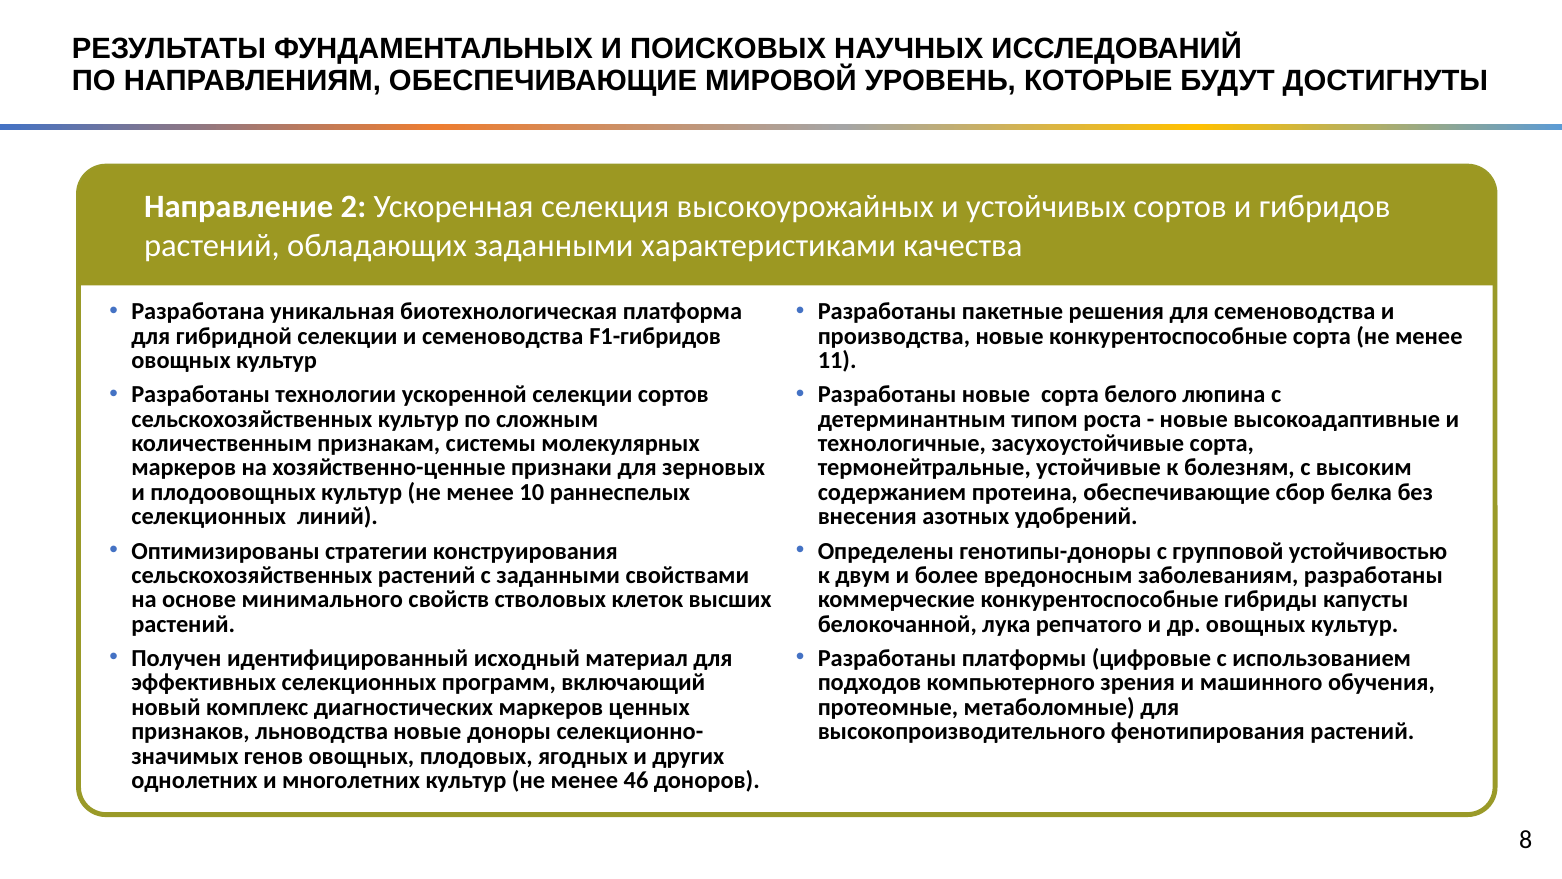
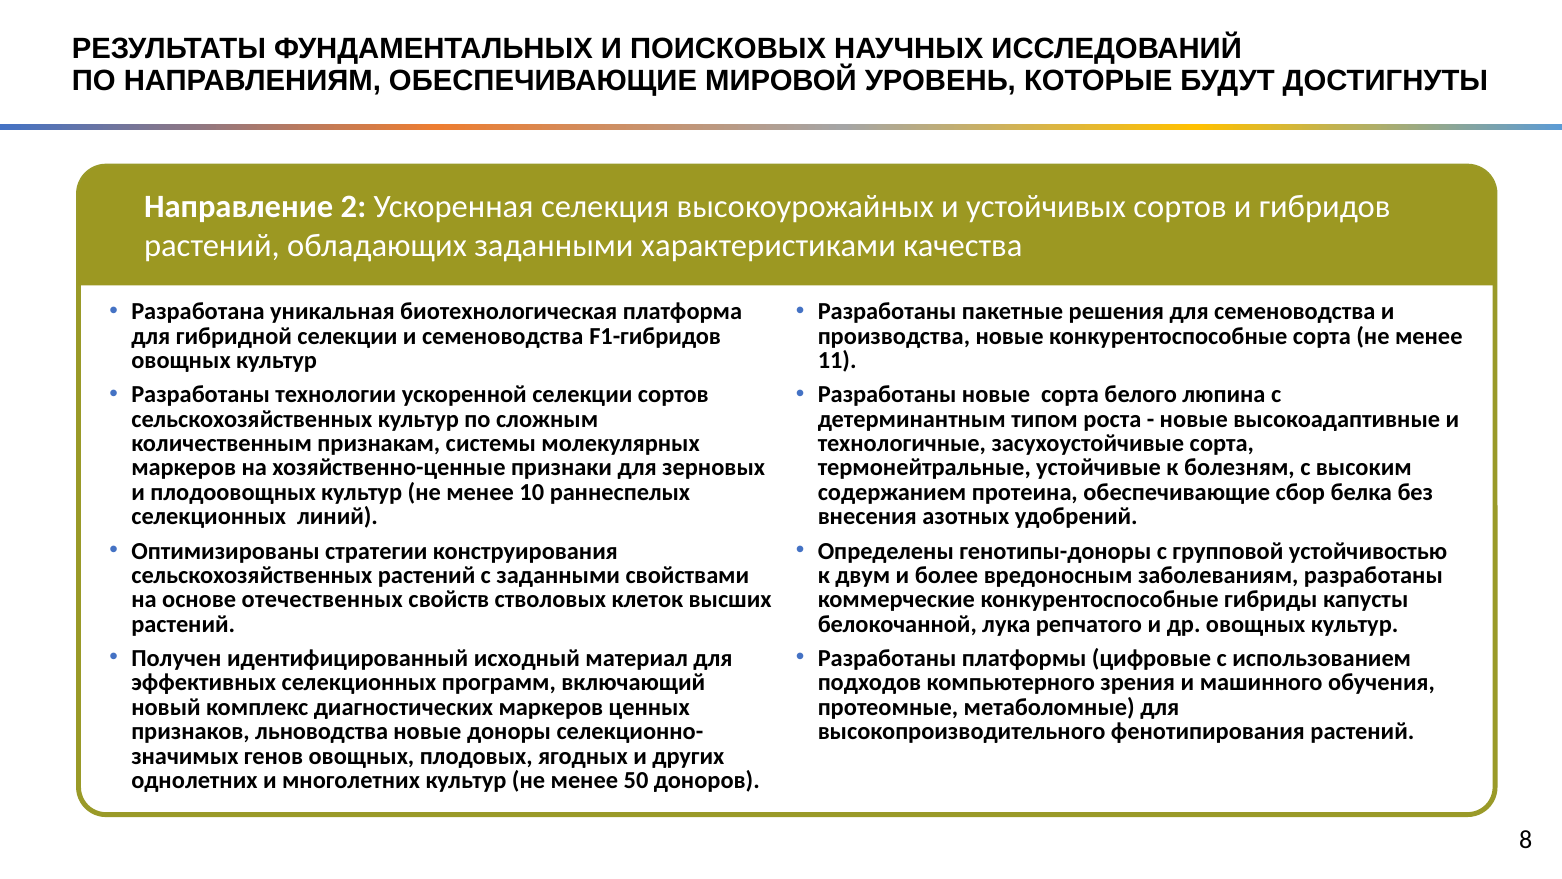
минимального: минимального -> отечественных
46: 46 -> 50
